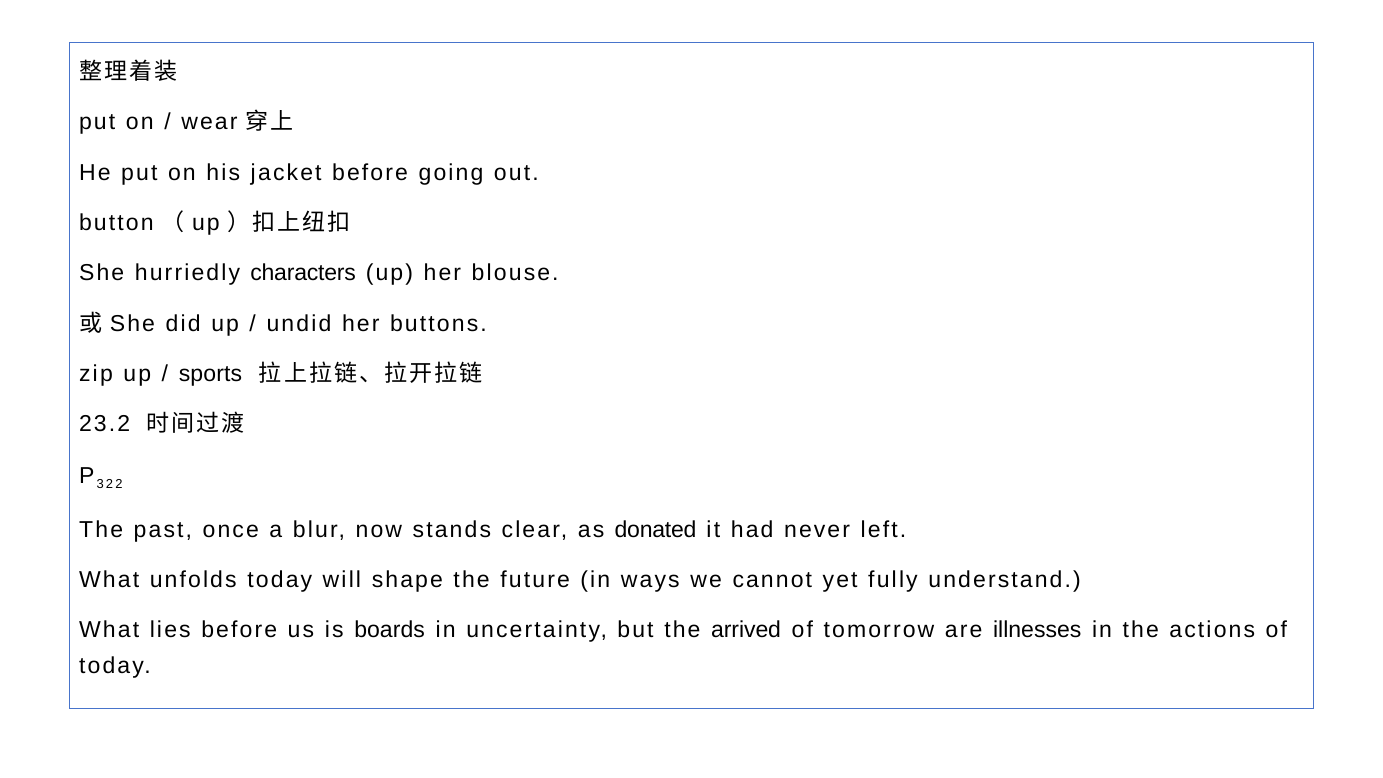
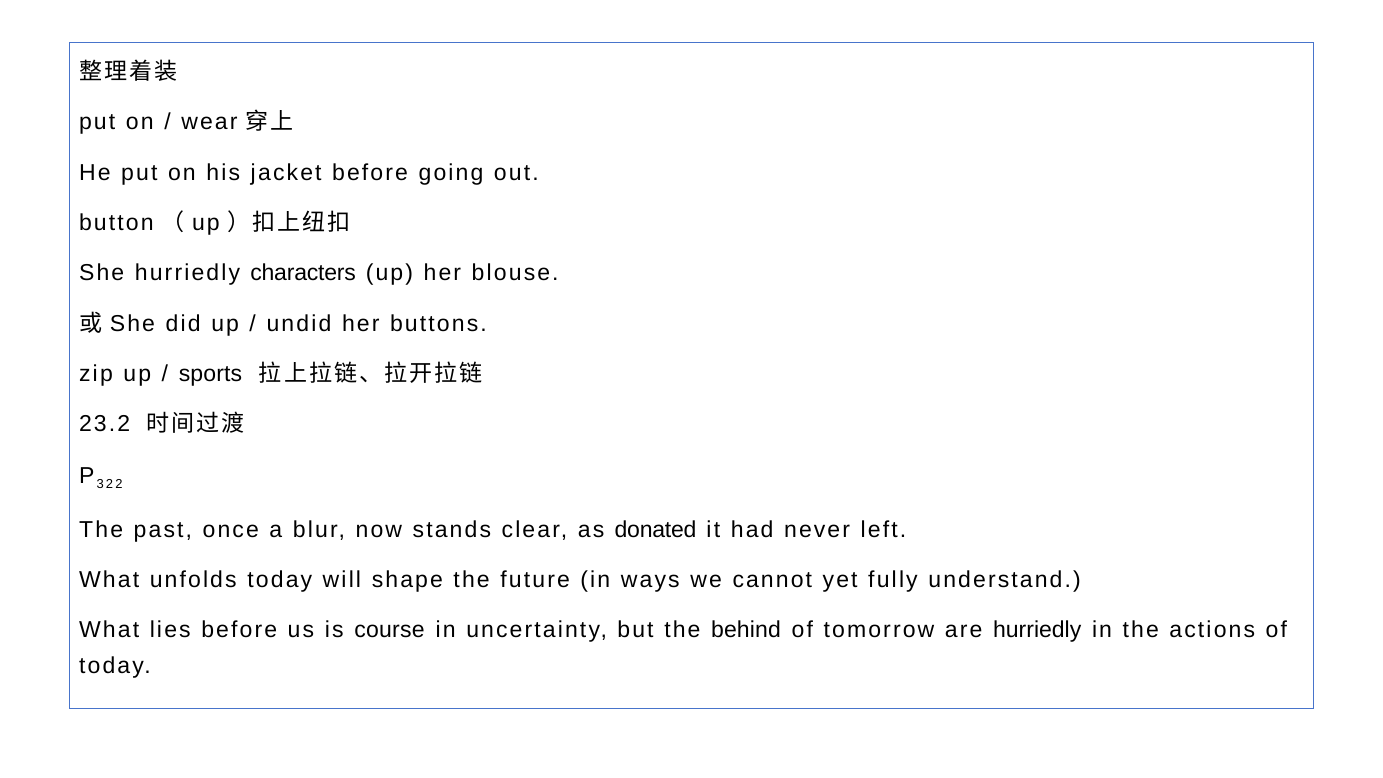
boards: boards -> course
arrived: arrived -> behind
are illnesses: illnesses -> hurriedly
